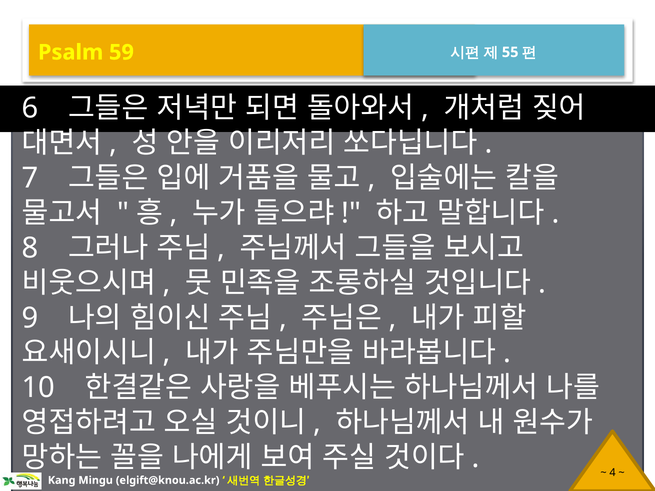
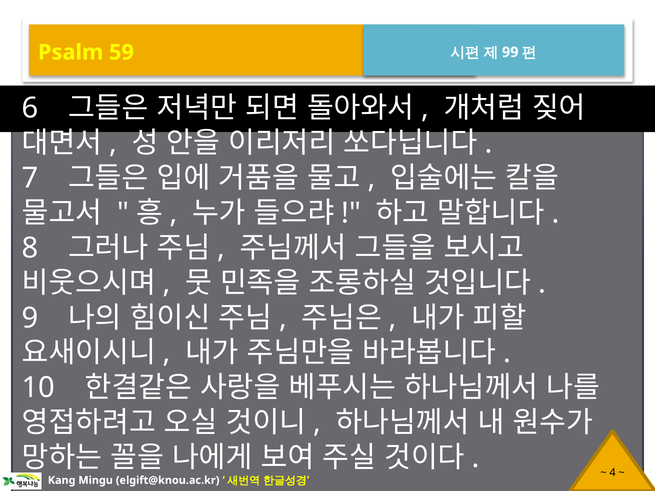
55: 55 -> 99
